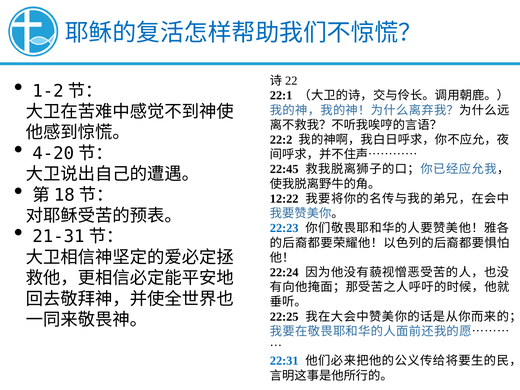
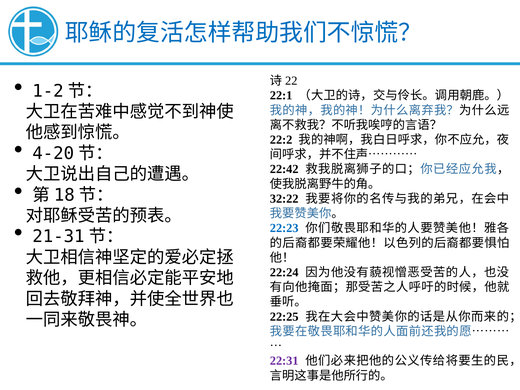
22:45: 22:45 -> 22:42
12:22: 12:22 -> 32:22
22:31 colour: blue -> purple
